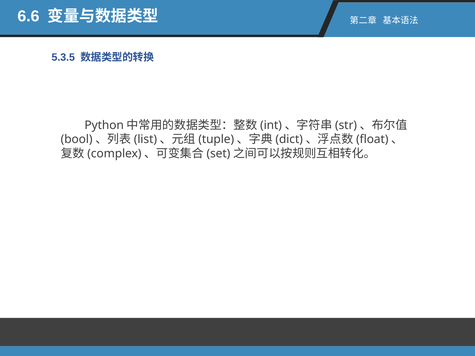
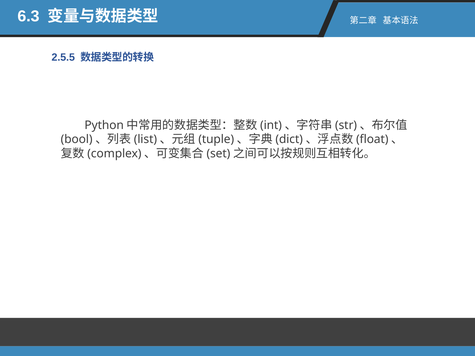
6.6: 6.6 -> 6.3
5.3.5: 5.3.5 -> 2.5.5
